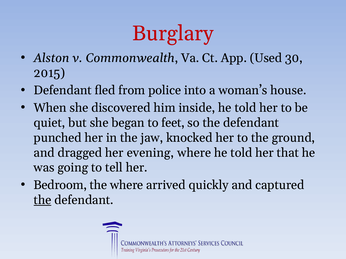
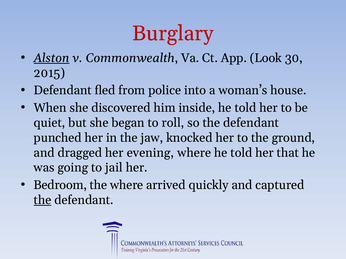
Alston underline: none -> present
Used: Used -> Look
feet: feet -> roll
tell: tell -> jail
